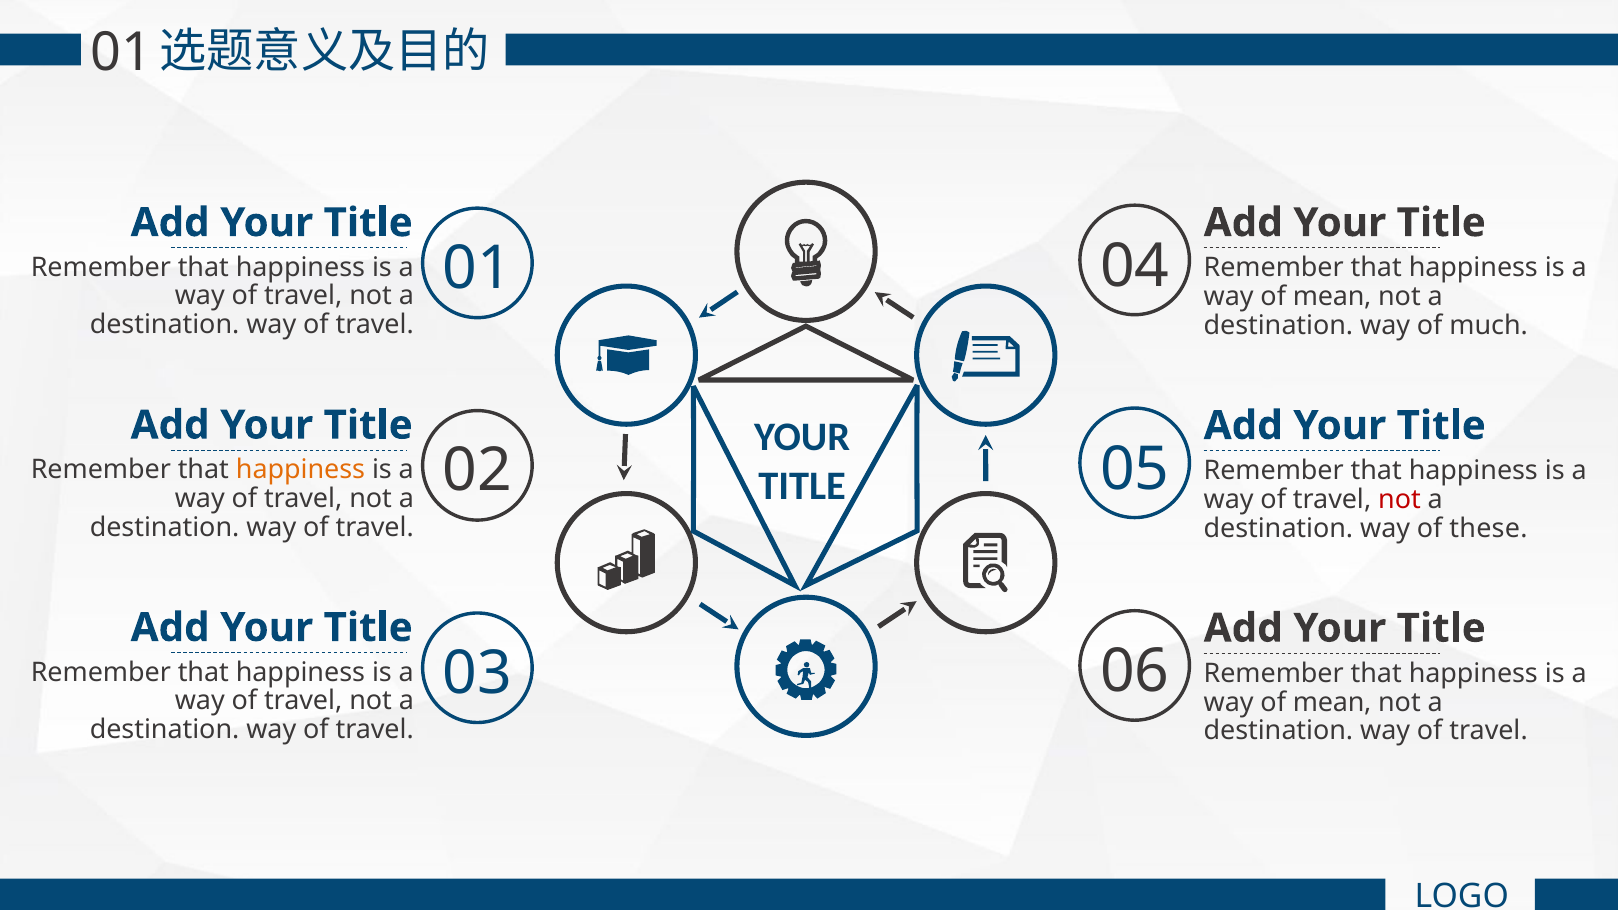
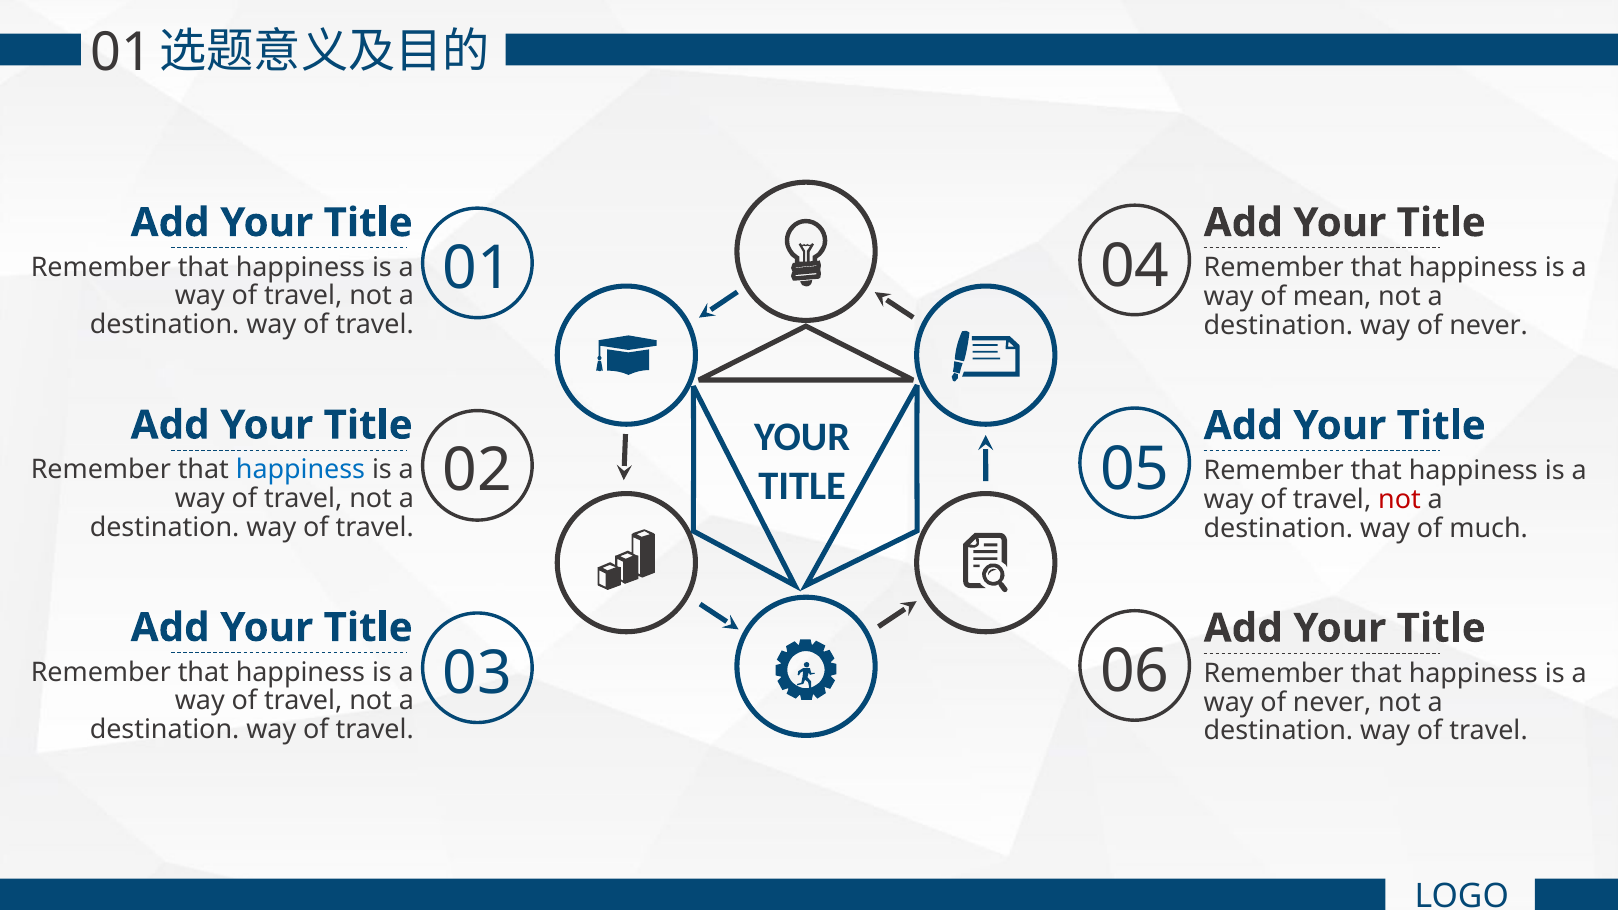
destination way of much: much -> never
happiness at (300, 470) colour: orange -> blue
these: these -> much
mean at (1332, 702): mean -> never
